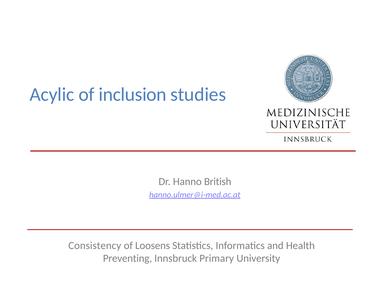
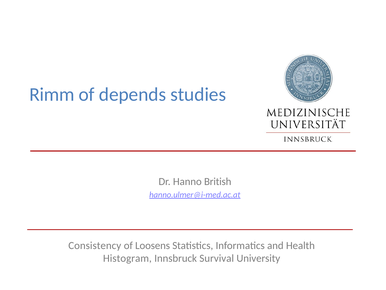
Acylic: Acylic -> Rimm
inclusion: inclusion -> depends
Preventing: Preventing -> Histogram
Primary: Primary -> Survival
